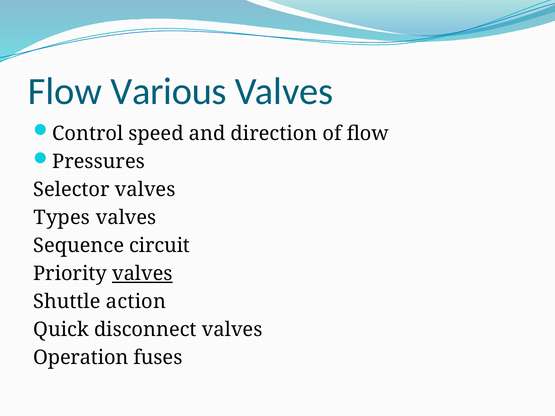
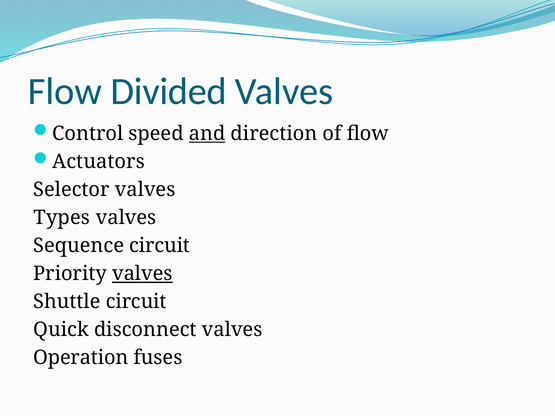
Various: Various -> Divided
and underline: none -> present
Pressures: Pressures -> Actuators
Shuttle action: action -> circuit
